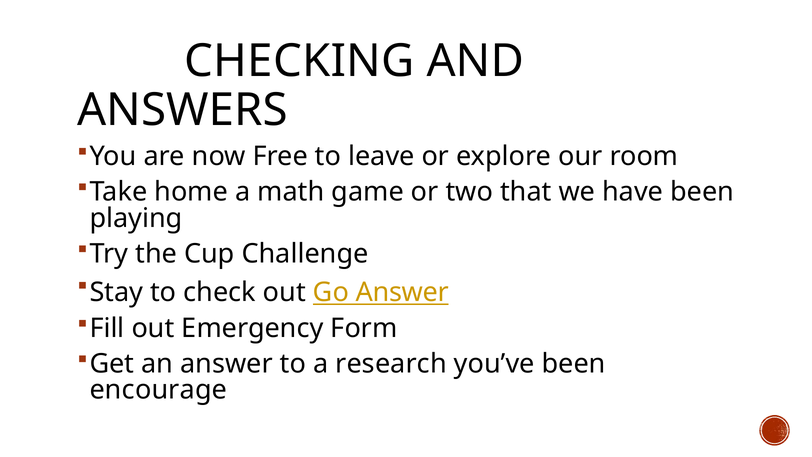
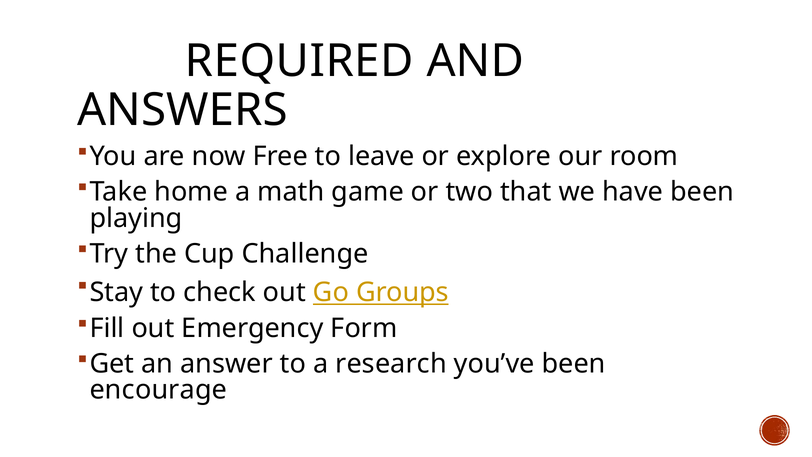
CHECKING: CHECKING -> REQUIRED
Go Answer: Answer -> Groups
